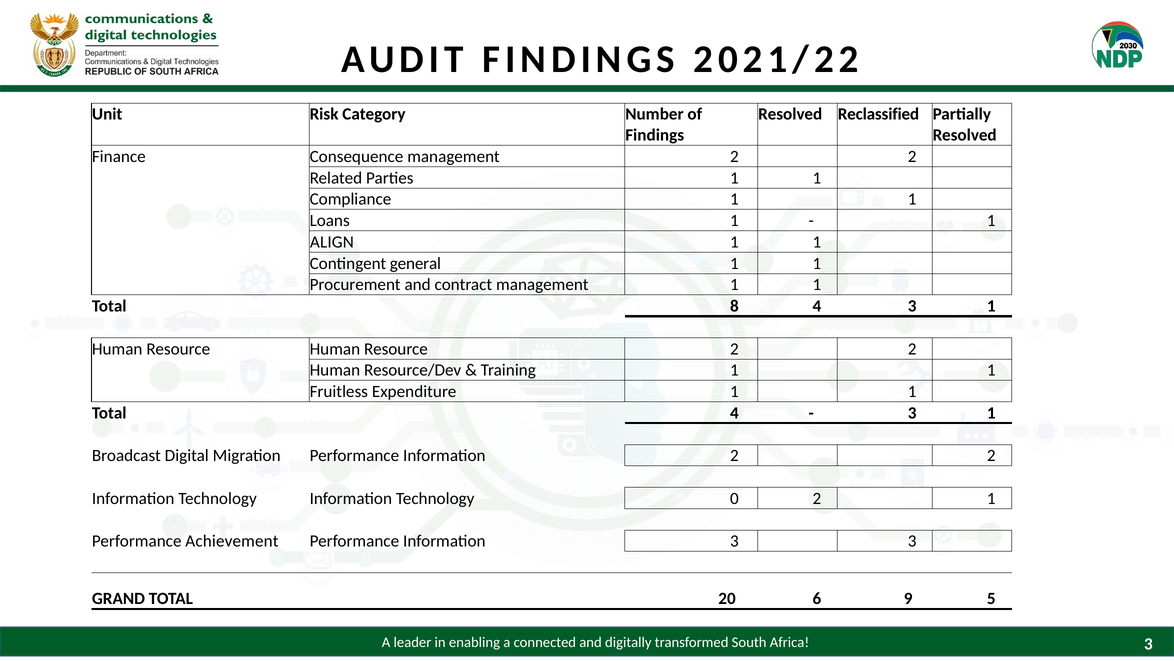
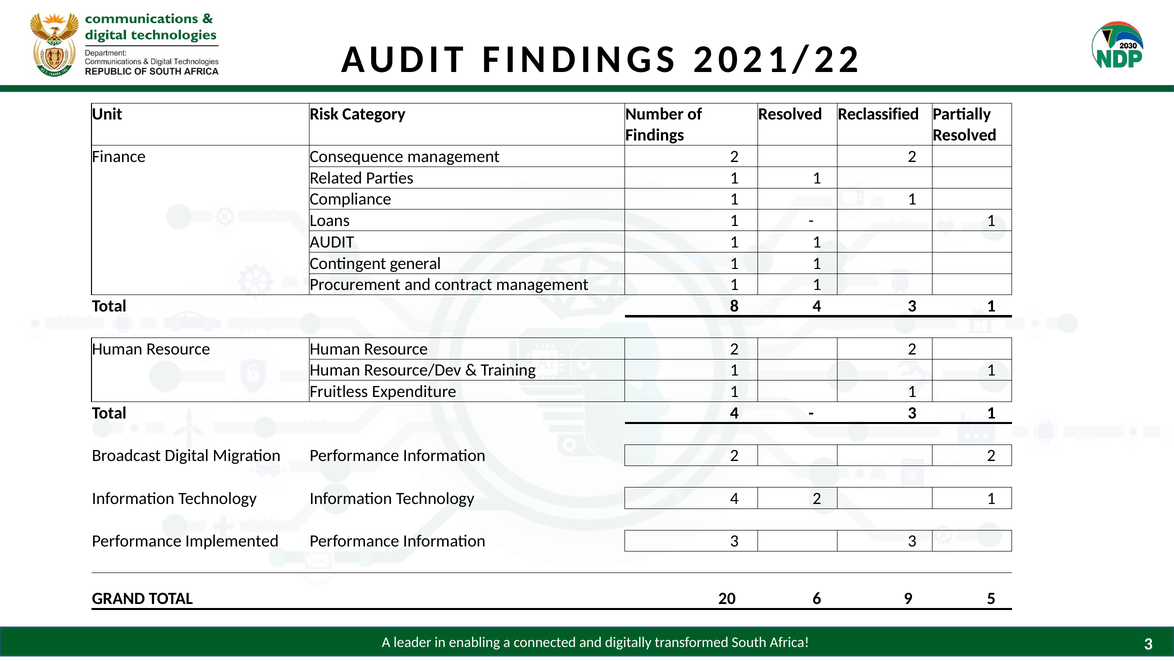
ALIGN at (332, 242): ALIGN -> AUDIT
Technology 0: 0 -> 4
Achievement: Achievement -> Implemented
